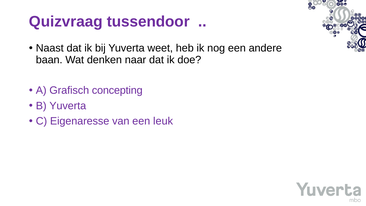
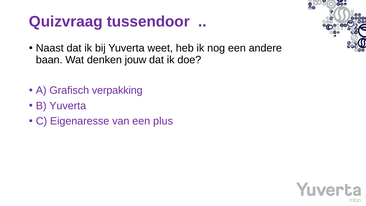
naar: naar -> jouw
concepting: concepting -> verpakking
leuk: leuk -> plus
